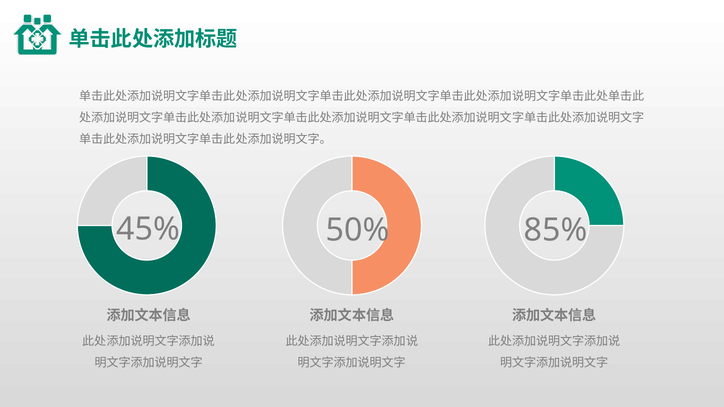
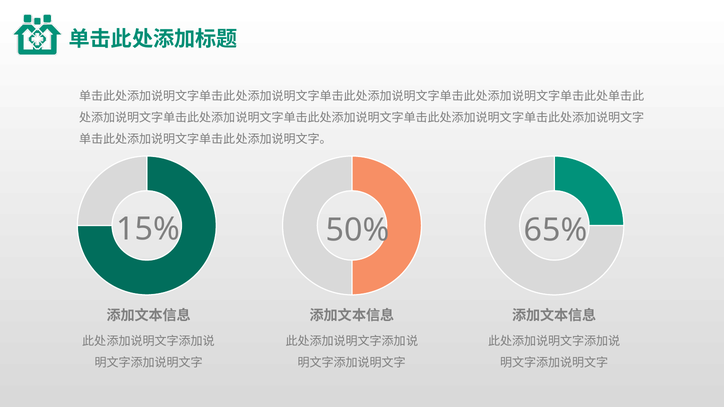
45%: 45% -> 15%
85%: 85% -> 65%
